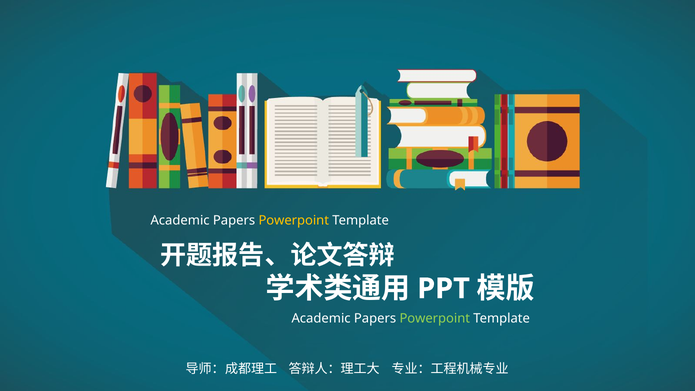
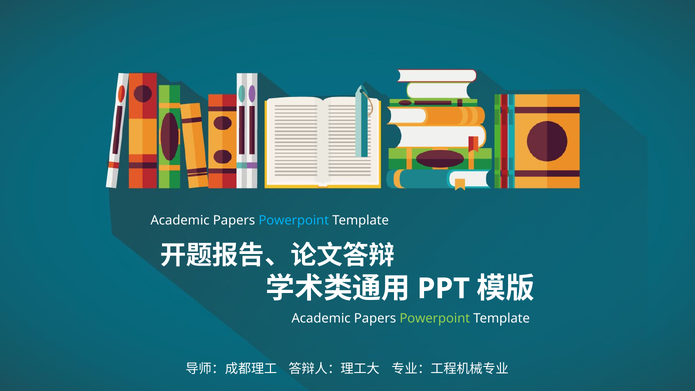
Powerpoint at (294, 220) colour: yellow -> light blue
